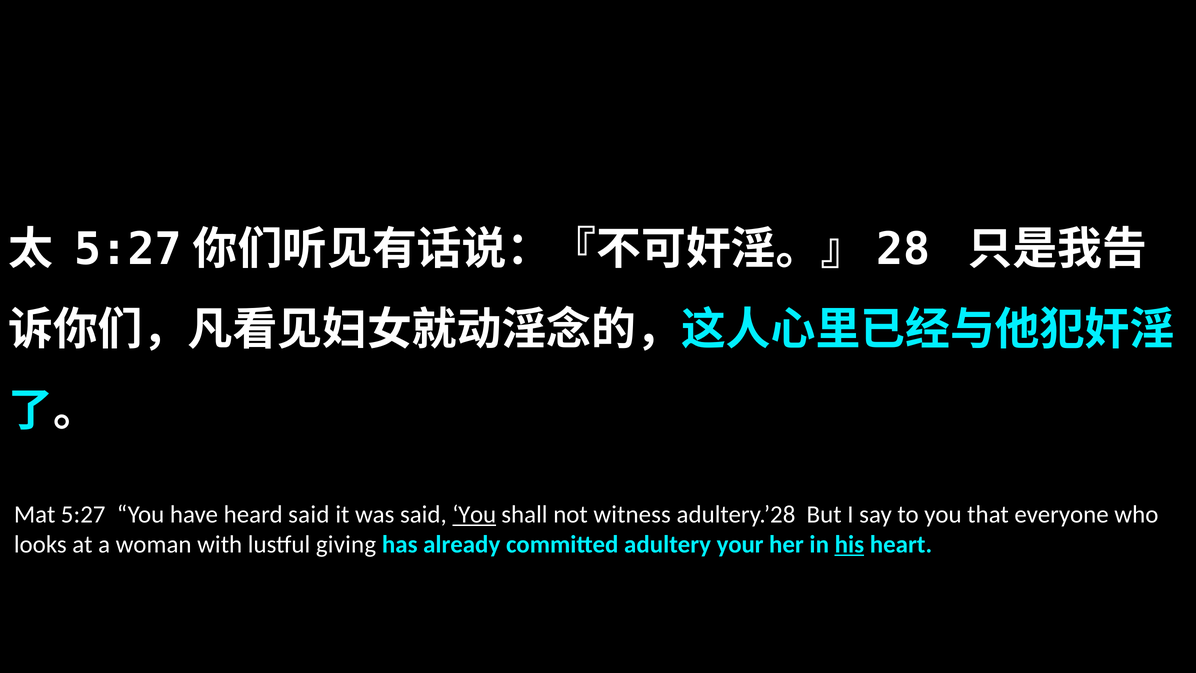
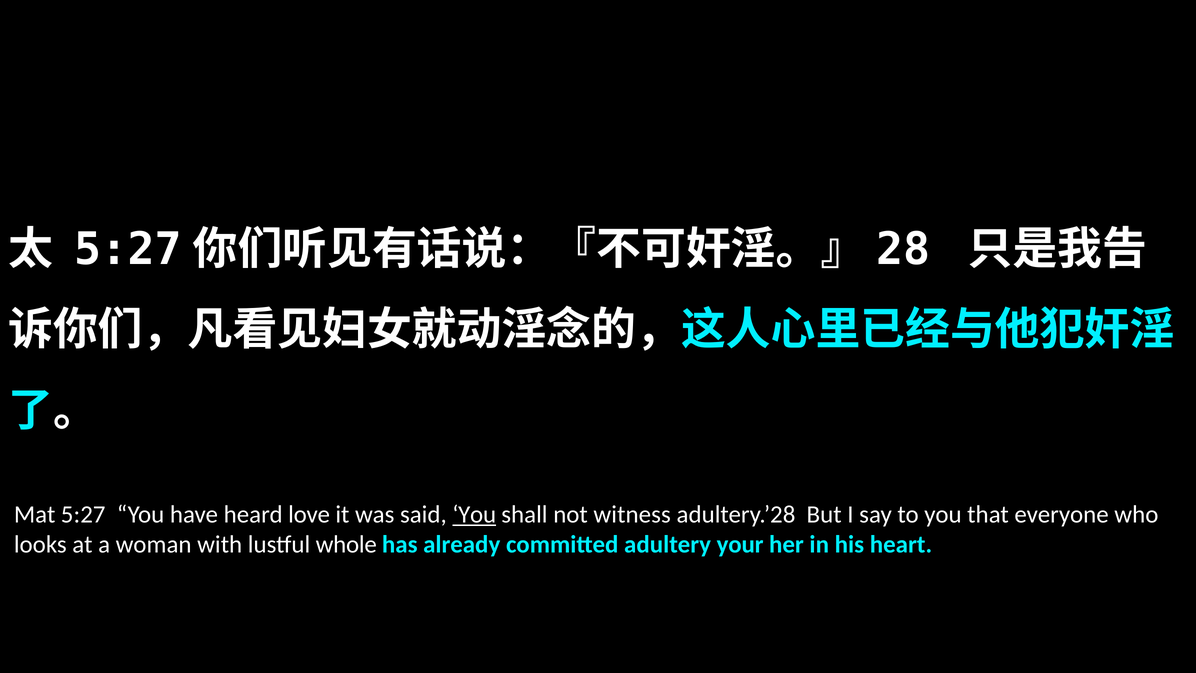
heard said: said -> love
giving: giving -> whole
his underline: present -> none
